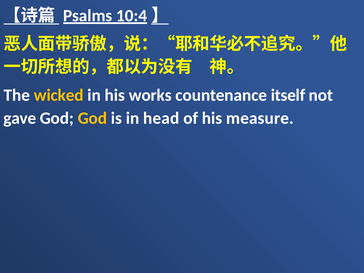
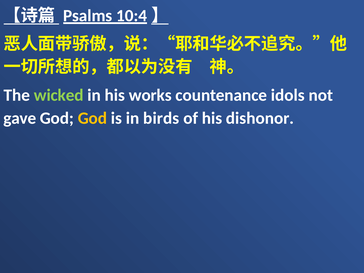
wicked colour: yellow -> light green
itself: itself -> idols
head: head -> birds
measure: measure -> dishonor
